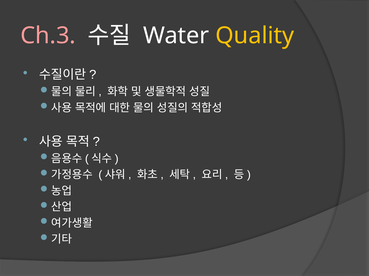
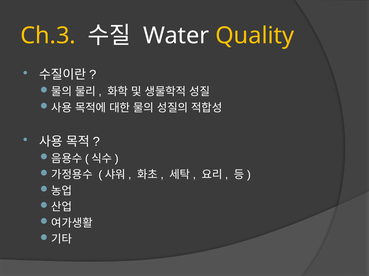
Ch.3 colour: pink -> yellow
